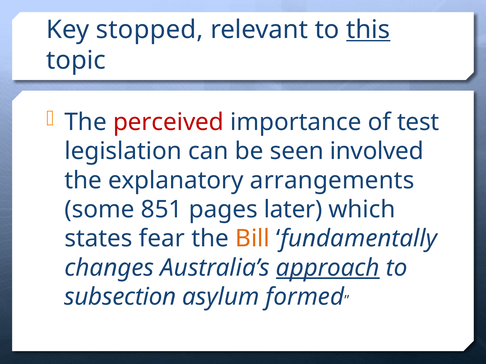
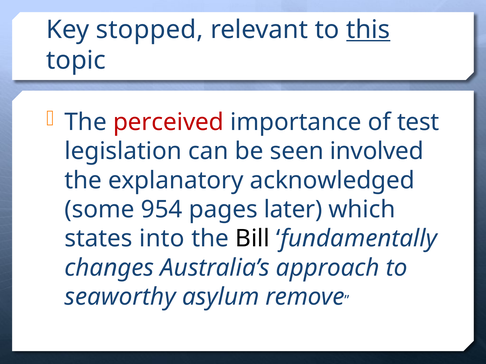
arrangements: arrangements -> acknowledged
851: 851 -> 954
fear: fear -> into
Bill colour: orange -> black
approach underline: present -> none
subsection: subsection -> seaworthy
formed: formed -> remove
